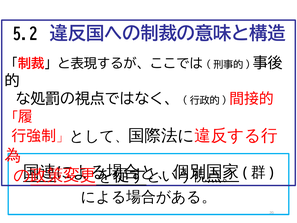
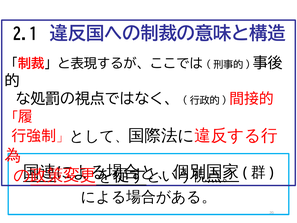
5.2: 5.2 -> 2.1
